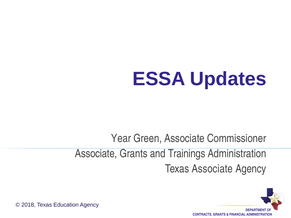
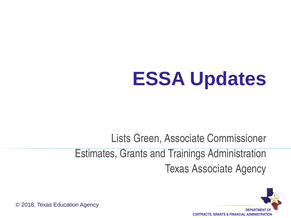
Year: Year -> Lists
Associate at (96, 154): Associate -> Estimates
